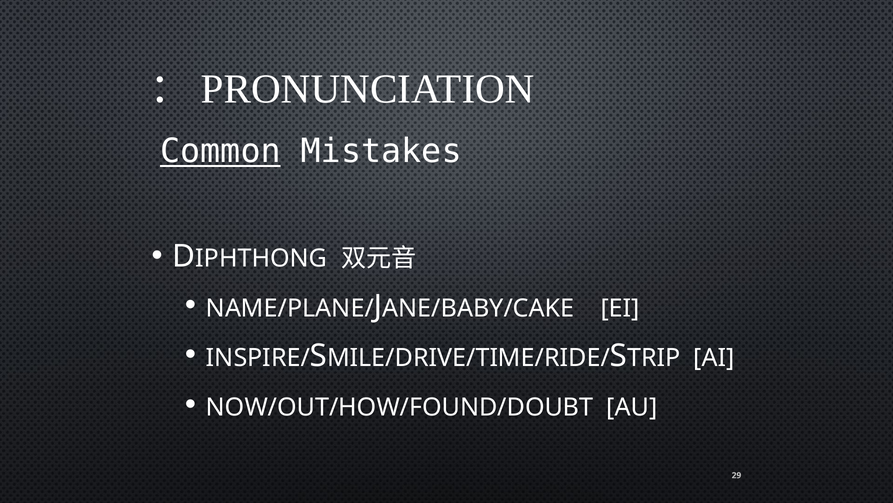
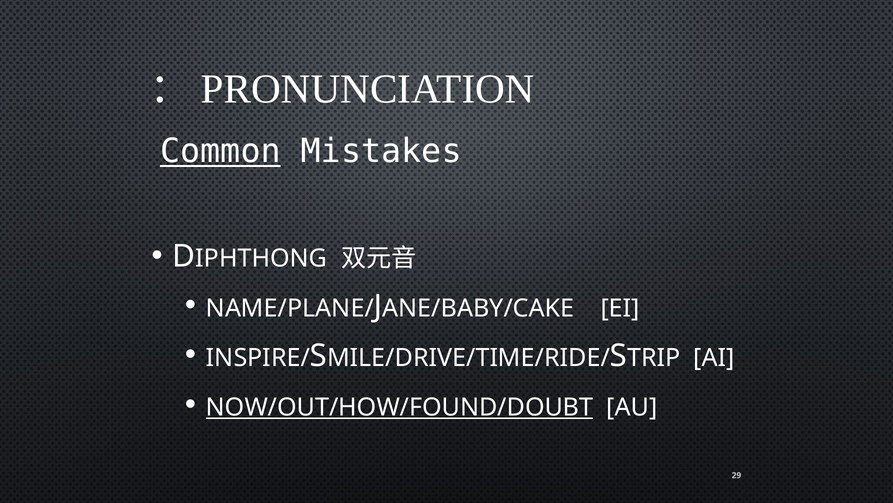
NOW/OUT/HOW/FOUND/DOUBT underline: none -> present
